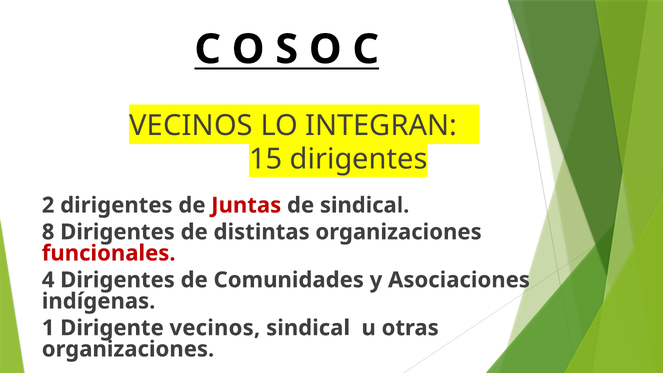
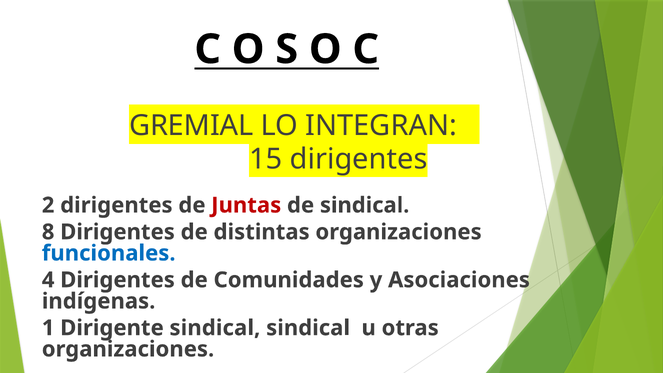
VECINOS at (191, 126): VECINOS -> GREMIAL
funcionales colour: red -> blue
Dirigente vecinos: vecinos -> sindical
